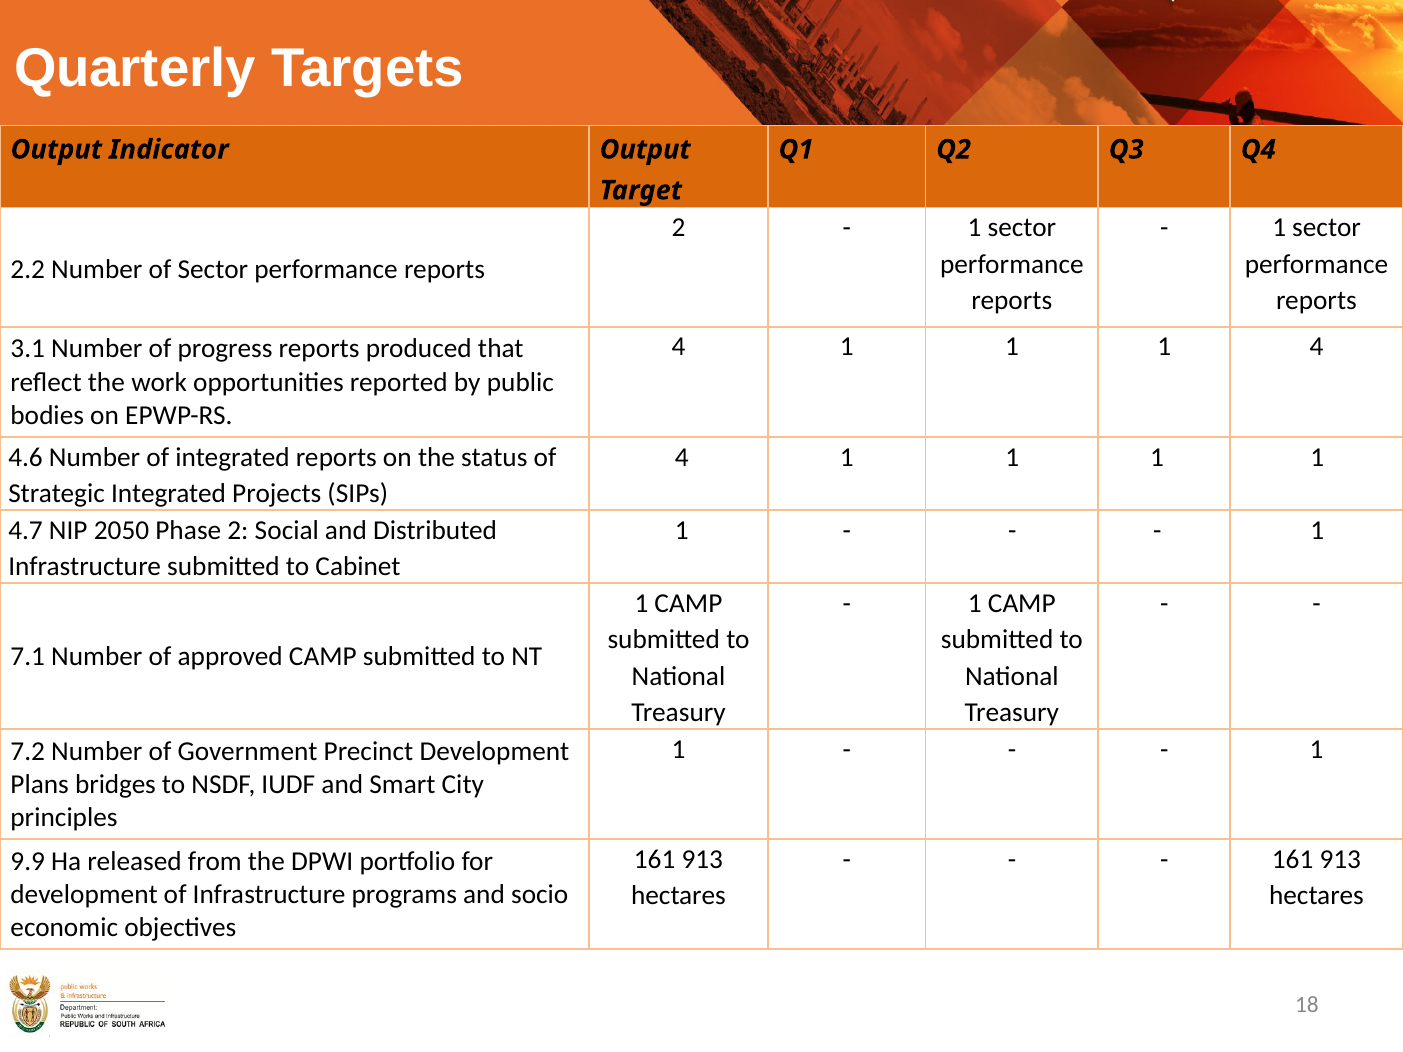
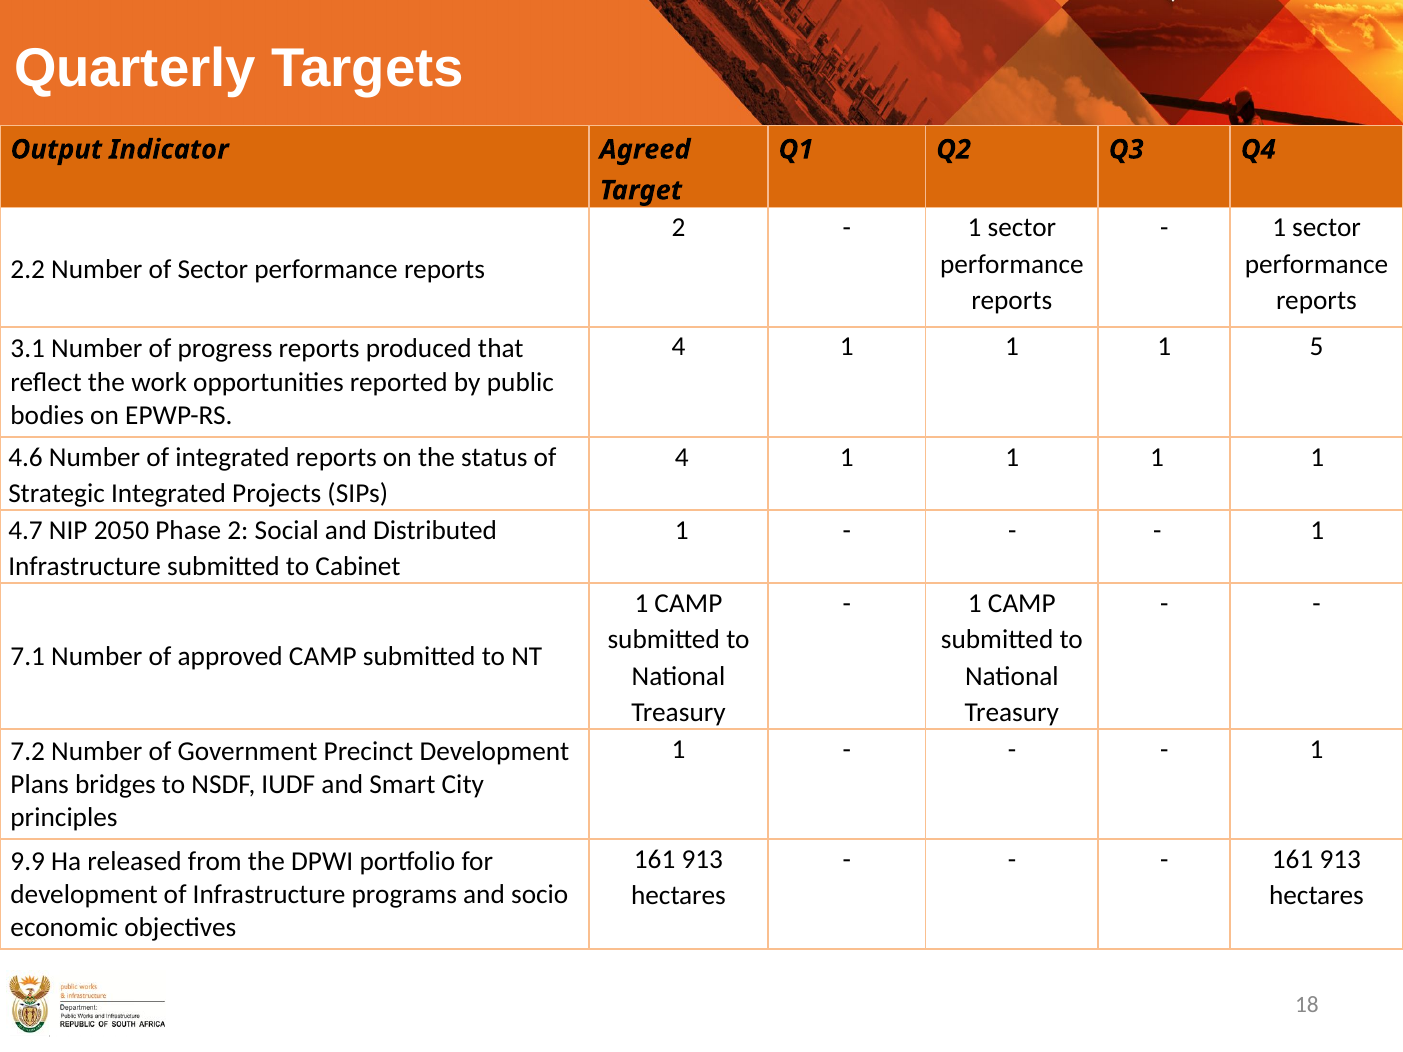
Indicator Output: Output -> Agreed
1 4: 4 -> 5
